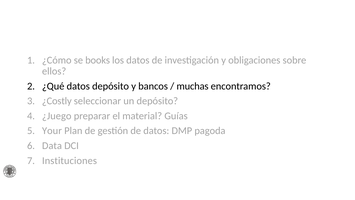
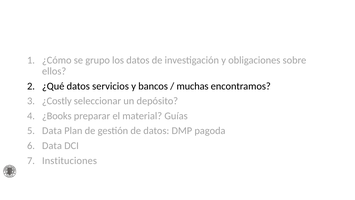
books: books -> grupo
datos depósito: depósito -> servicios
¿Juego: ¿Juego -> ¿Books
Your at (52, 131): Your -> Data
